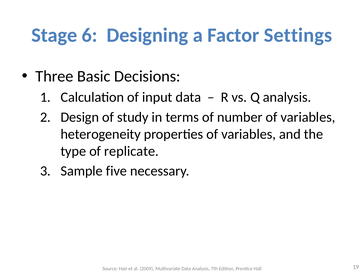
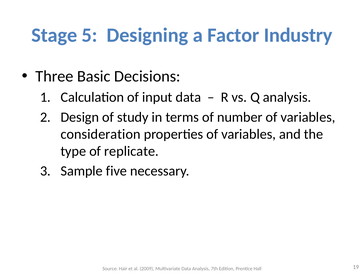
6: 6 -> 5
Settings: Settings -> Industry
heterogeneity: heterogeneity -> consideration
